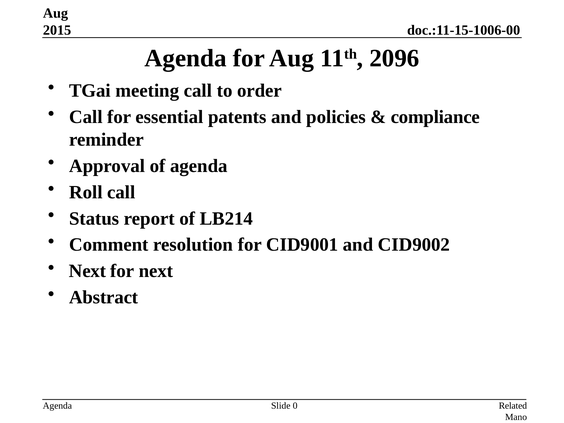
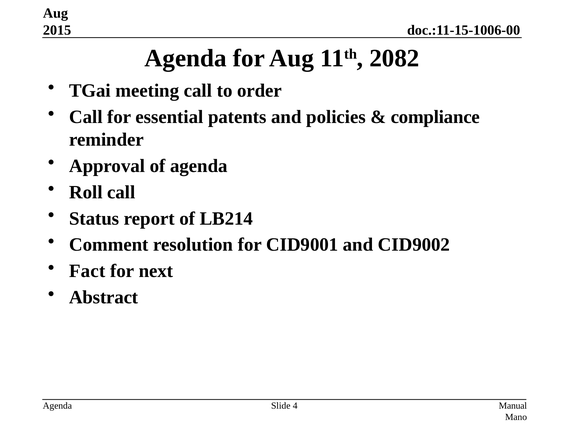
2096: 2096 -> 2082
Next at (87, 271): Next -> Fact
0: 0 -> 4
Related: Related -> Manual
